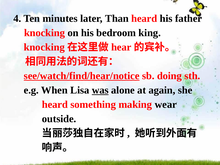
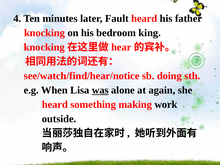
Than: Than -> Fault
see/watch/find/hear/notice underline: present -> none
wear: wear -> work
